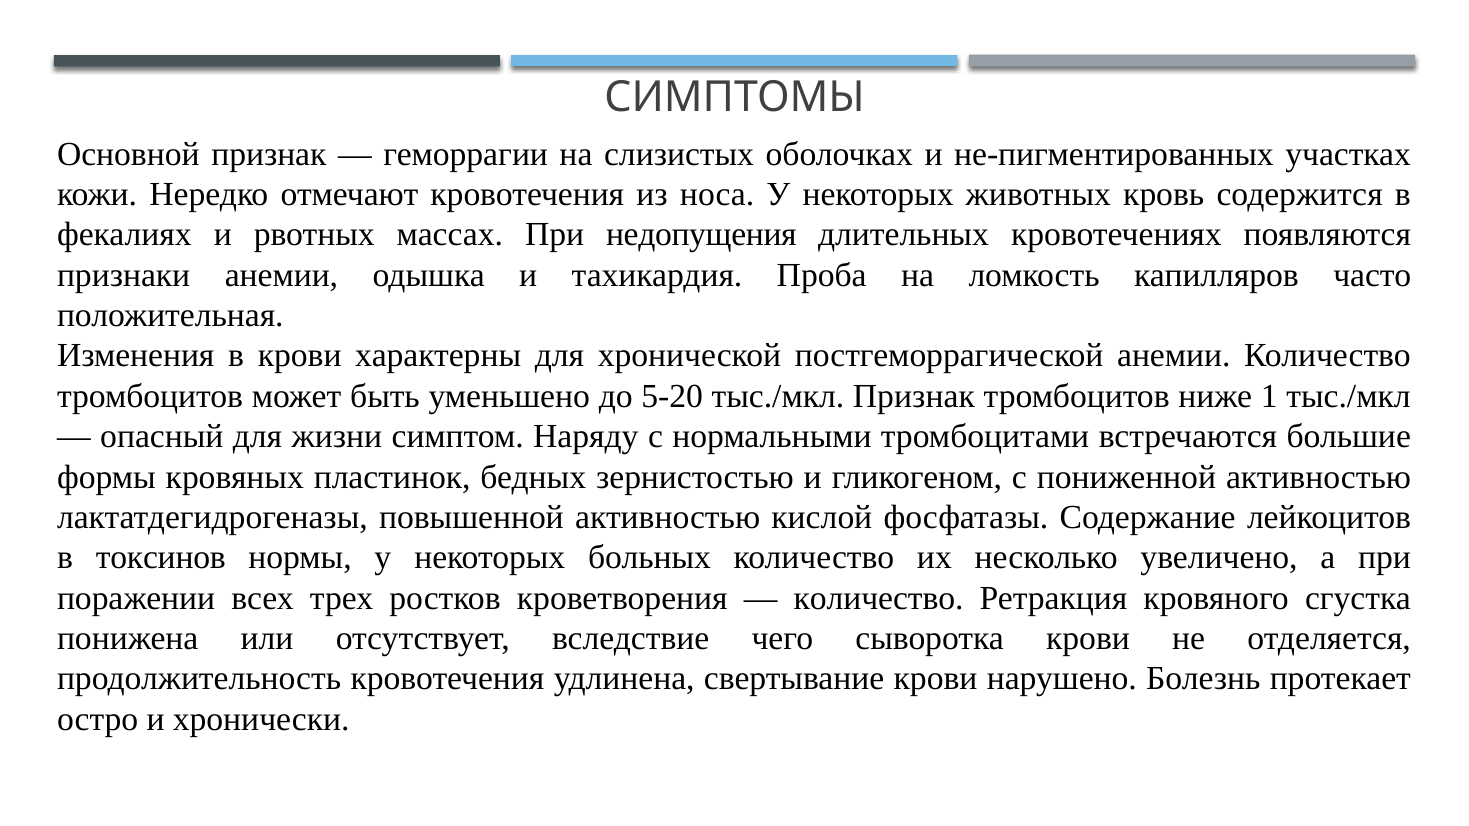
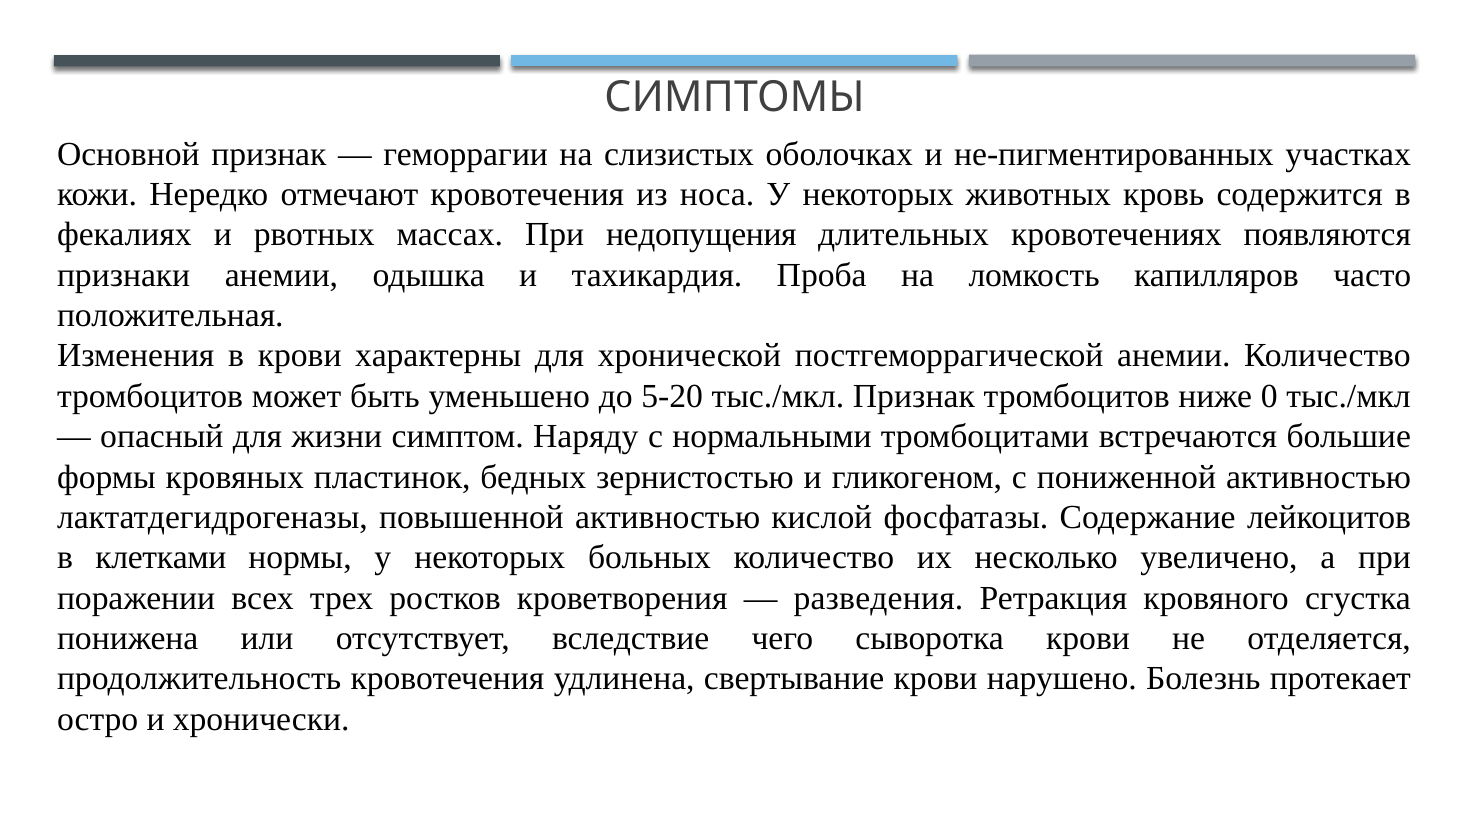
1: 1 -> 0
токсинов: токсинов -> клетками
количество at (879, 598): количество -> разведения
